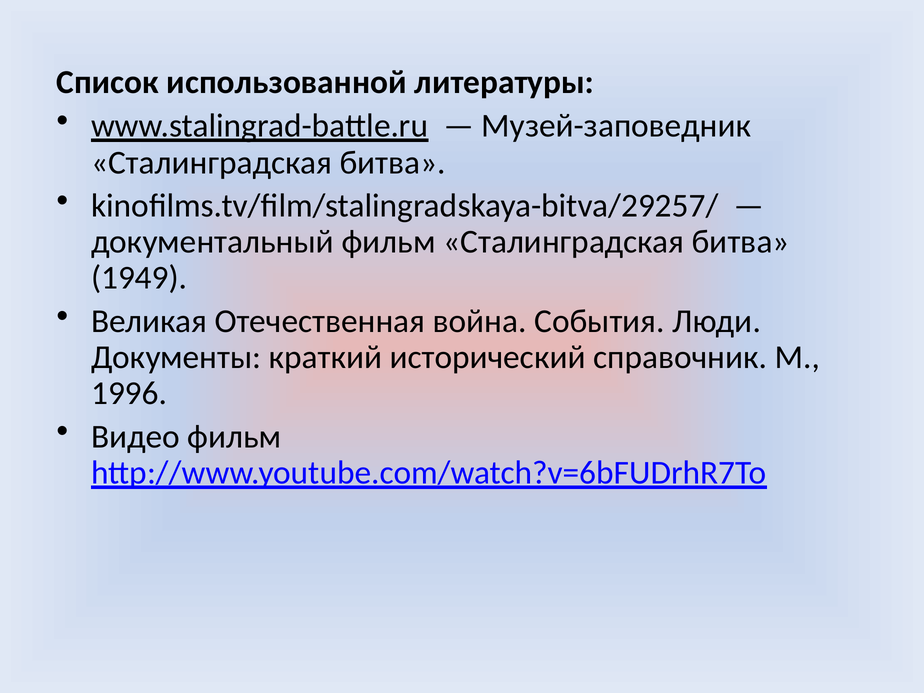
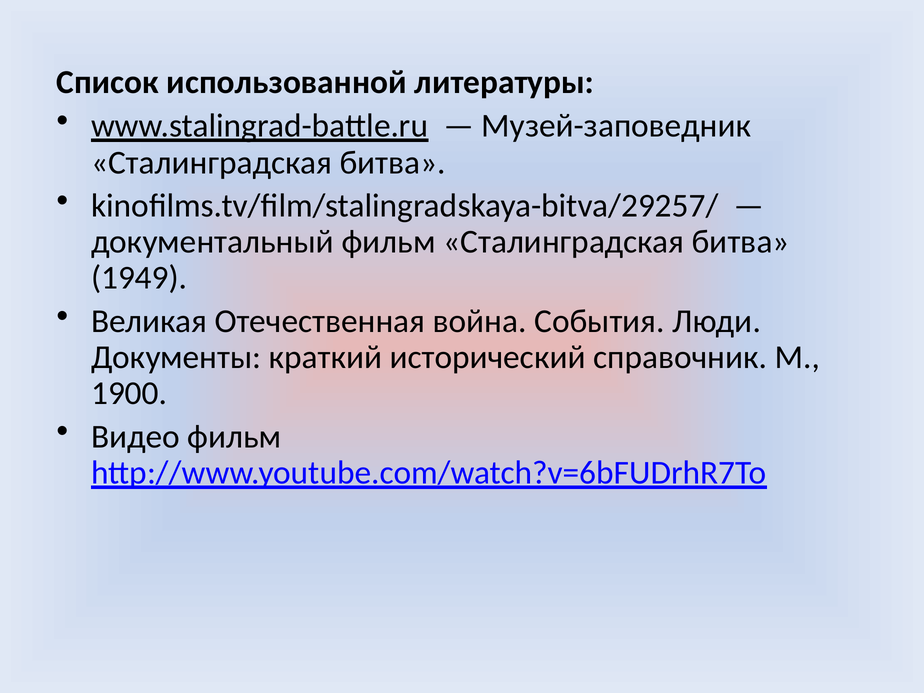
1996: 1996 -> 1900
